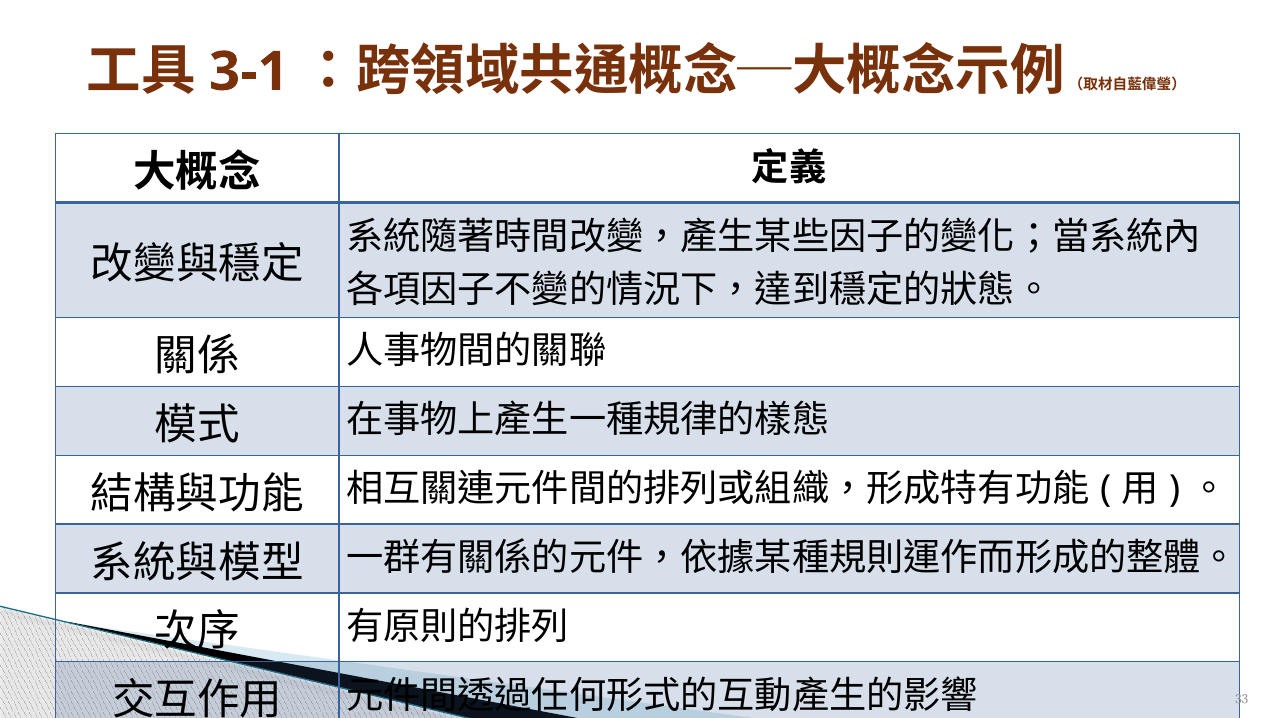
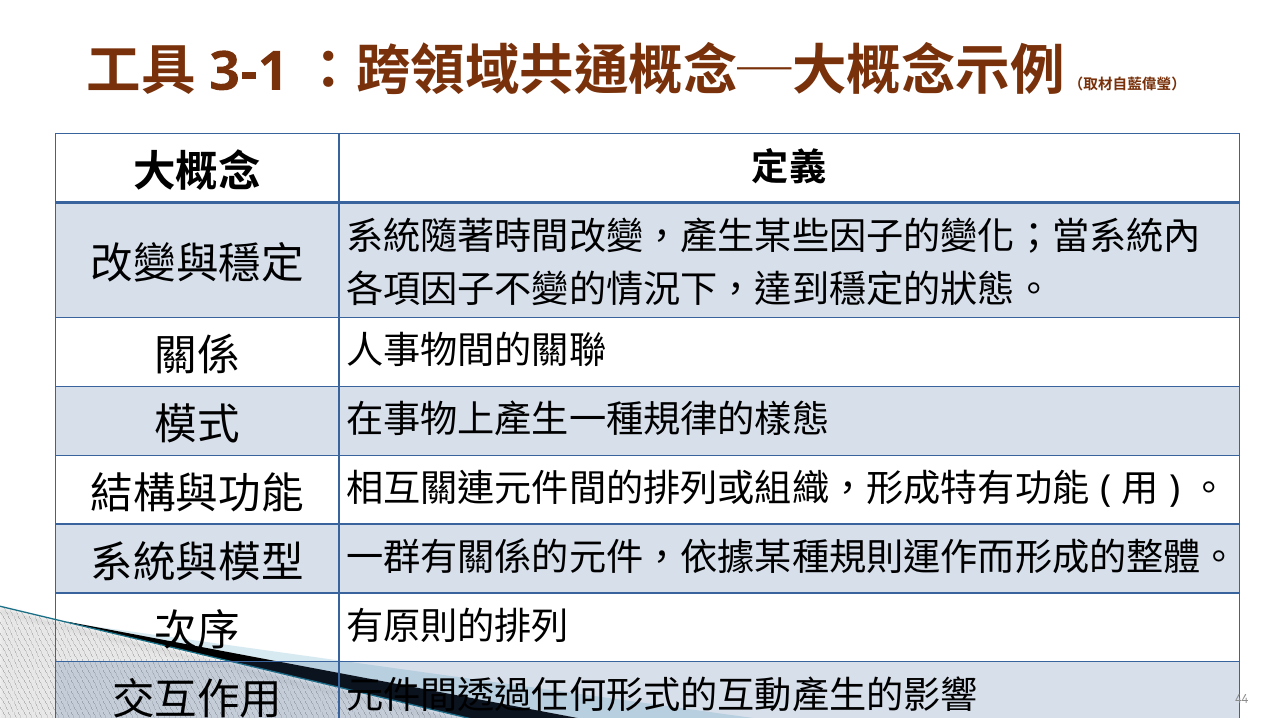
33: 33 -> 44
